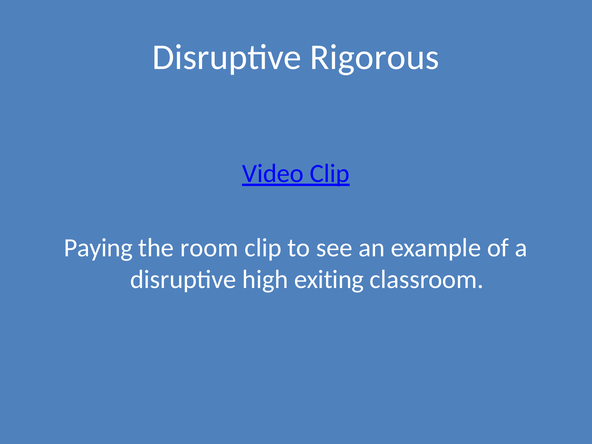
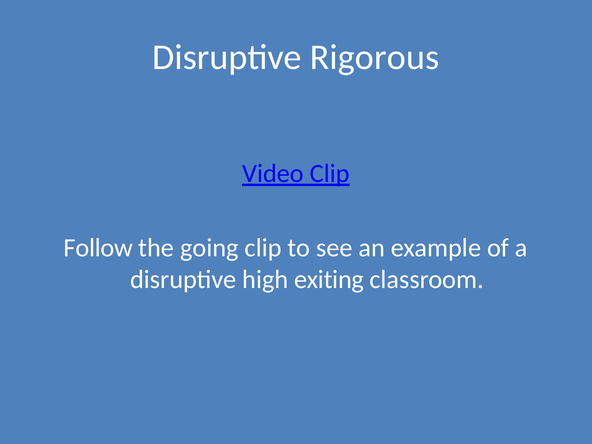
Paying: Paying -> Follow
room: room -> going
